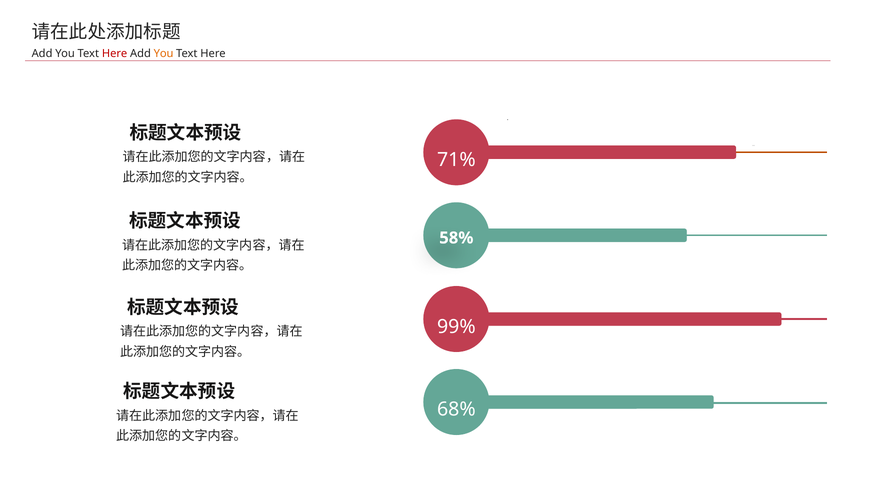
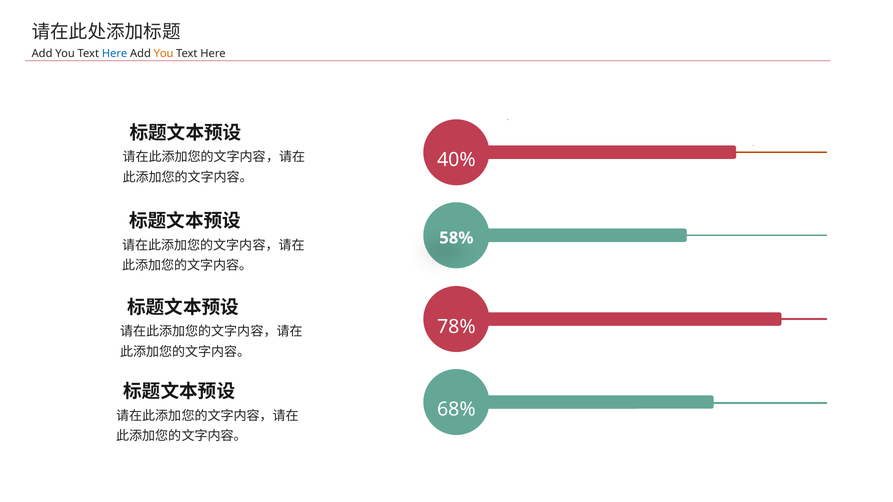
Here at (115, 53) colour: red -> blue
71%: 71% -> 40%
99%: 99% -> 78%
